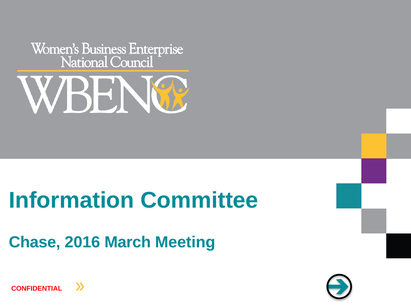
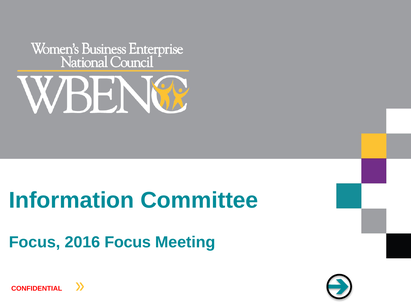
Chase at (35, 242): Chase -> Focus
2016 March: March -> Focus
